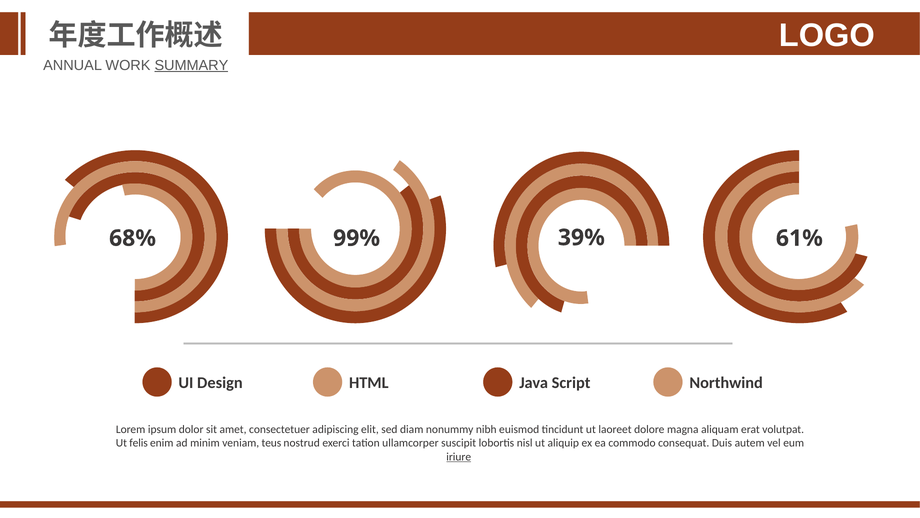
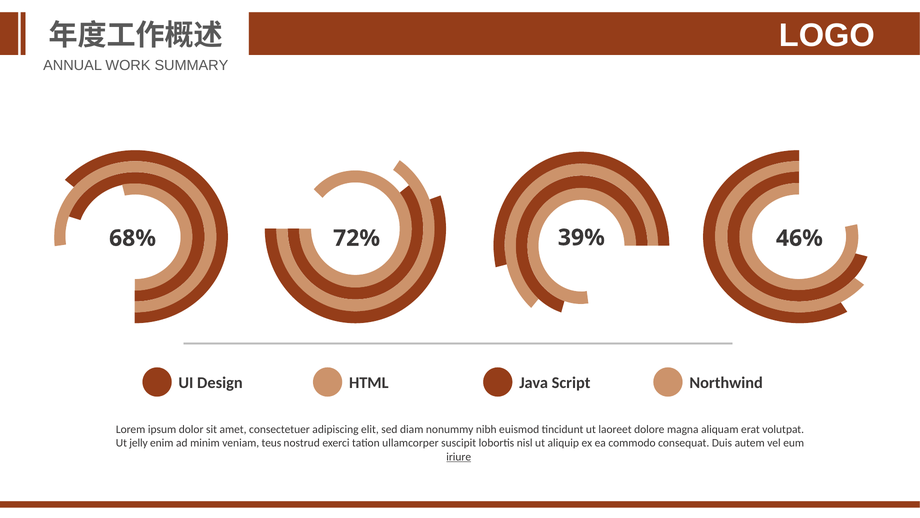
SUMMARY underline: present -> none
99%: 99% -> 72%
61%: 61% -> 46%
felis: felis -> jelly
